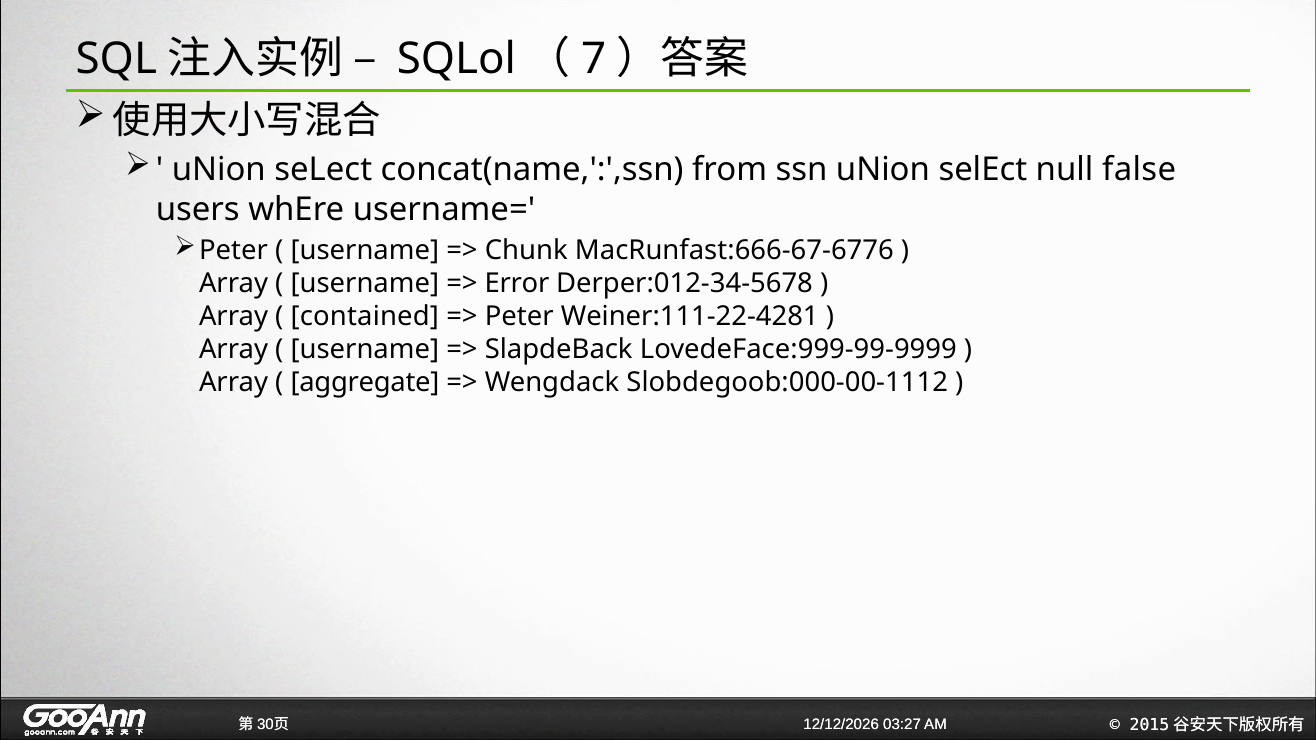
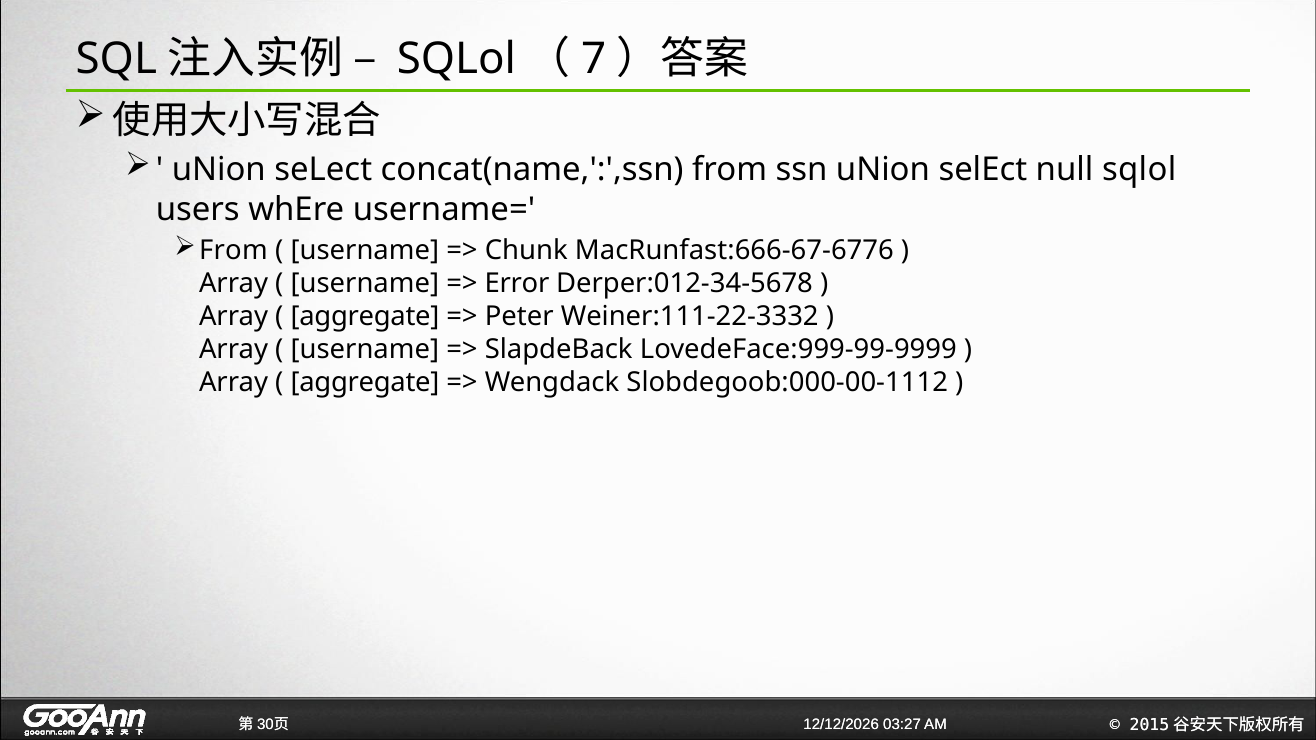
null false: false -> sqlol
Peter at (234, 251): Peter -> From
contained at (365, 317): contained -> aggregate
Weiner:111-22-4281: Weiner:111-22-4281 -> Weiner:111-22-3332
